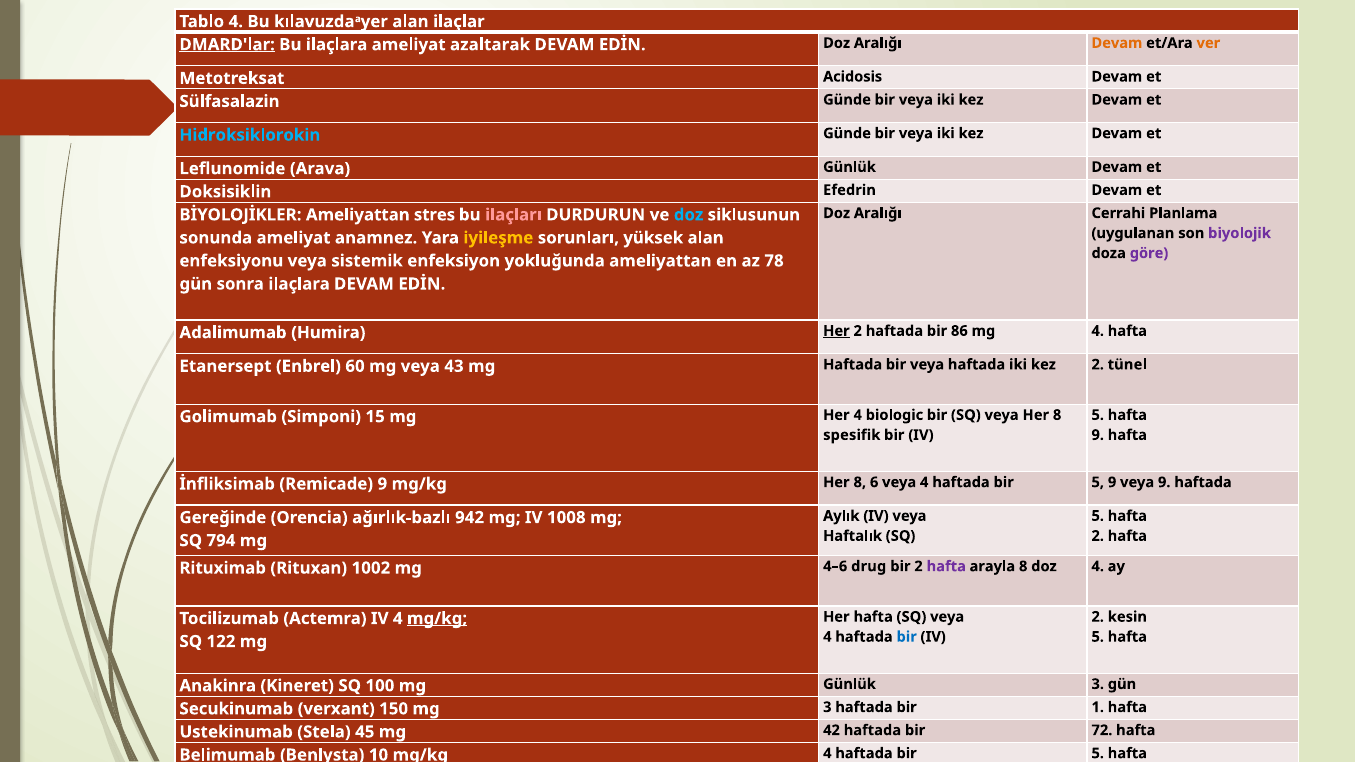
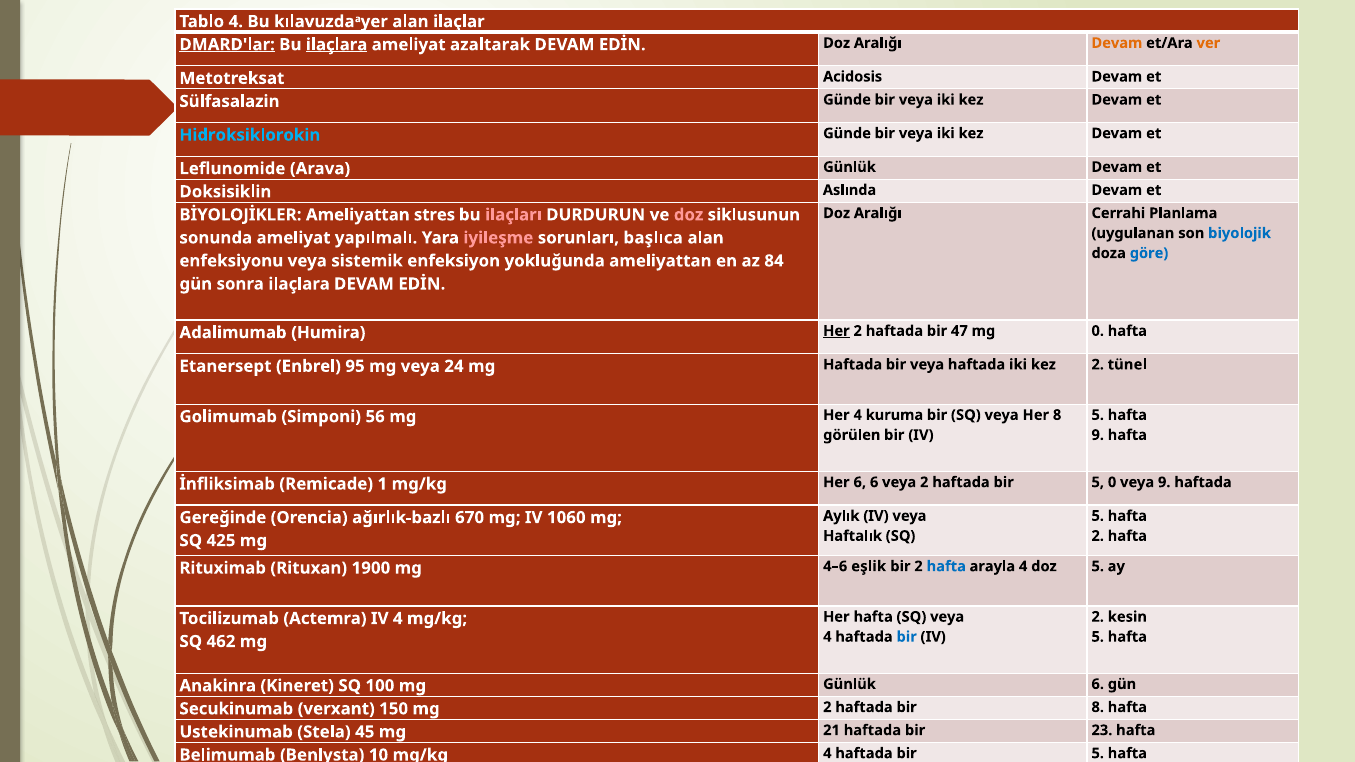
ilaçlara at (337, 45) underline: none -> present
Efedrin: Efedrin -> Aslında
doz at (689, 215) colour: light blue -> pink
biyolojik colour: purple -> blue
anamnez: anamnez -> yapılmalı
iyileşme colour: yellow -> pink
yüksek: yüksek -> başlıca
göre colour: purple -> blue
78: 78 -> 84
86: 86 -> 47
mg 4: 4 -> 0
60: 60 -> 95
43: 43 -> 24
15: 15 -> 56
biologic: biologic -> kuruma
spesifik: spesifik -> görülen
Remicade 9: 9 -> 1
mg/kg Her 8: 8 -> 6
6 veya 4: 4 -> 2
5 9: 9 -> 0
942: 942 -> 670
1008: 1008 -> 1060
794: 794 -> 425
1002: 1002 -> 1900
drug: drug -> eşlik
hafta at (946, 566) colour: purple -> blue
arayla 8: 8 -> 4
doz 4: 4 -> 5
mg/kg at (437, 619) underline: present -> none
122: 122 -> 462
Günlük 3: 3 -> 6
3 at (827, 707): 3 -> 2
bir 1: 1 -> 8
42: 42 -> 21
72: 72 -> 23
